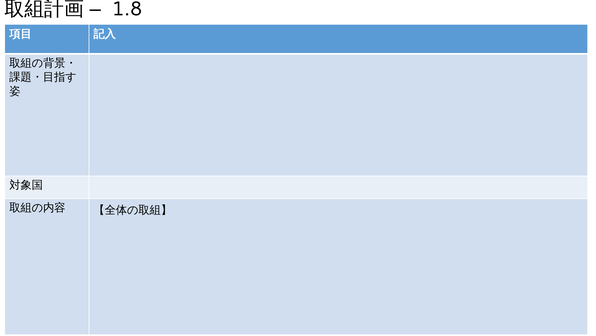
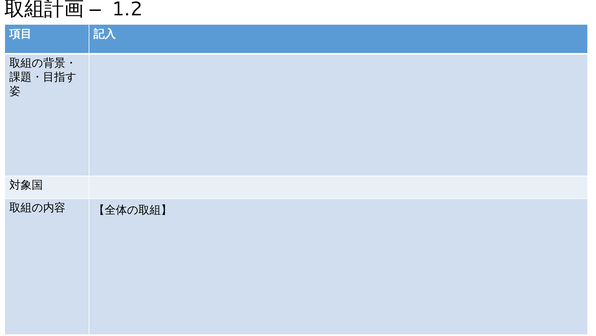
1.8: 1.8 -> 1.2
